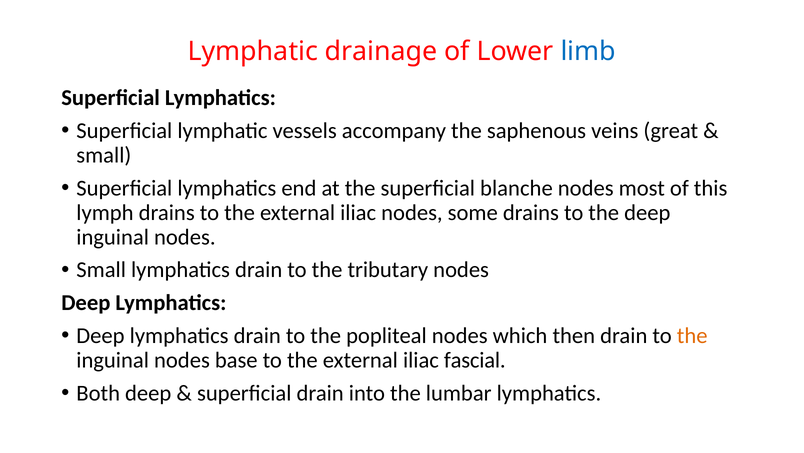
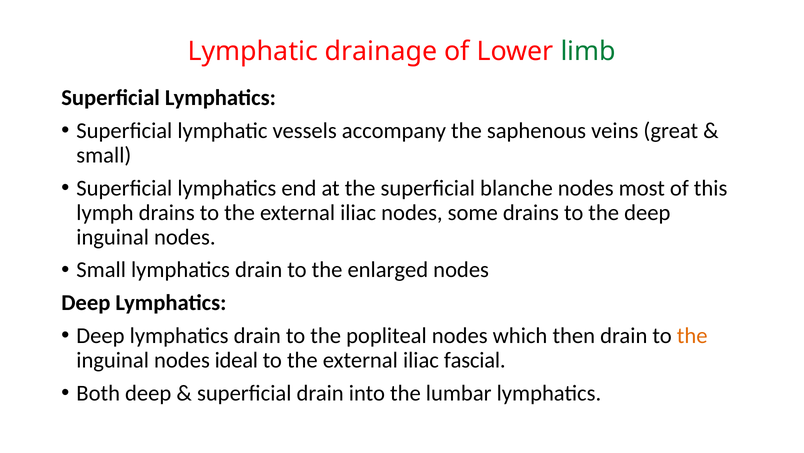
limb colour: blue -> green
tributary: tributary -> enlarged
base: base -> ideal
